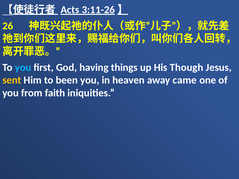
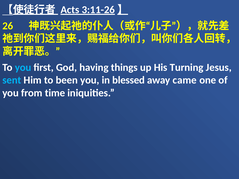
Though: Though -> Turning
sent colour: yellow -> light blue
heaven: heaven -> blessed
faith: faith -> time
